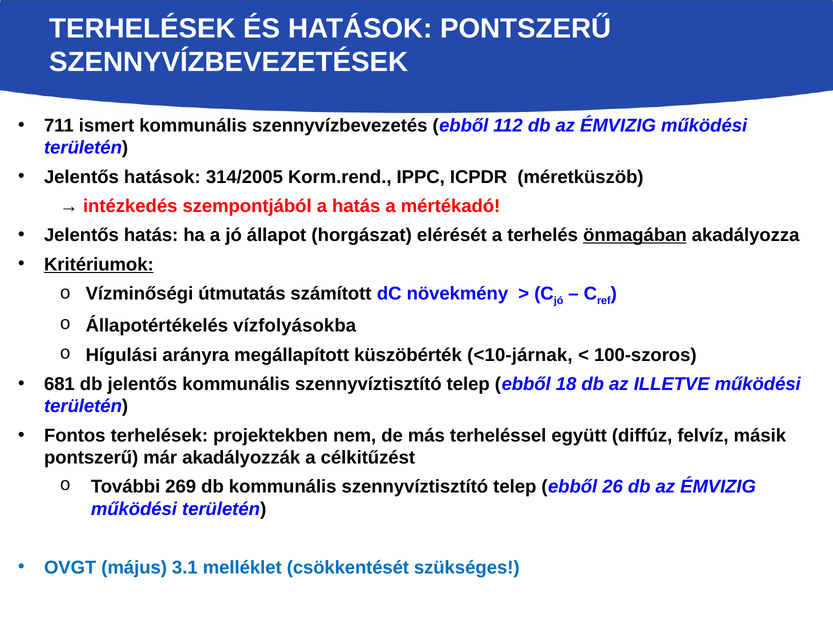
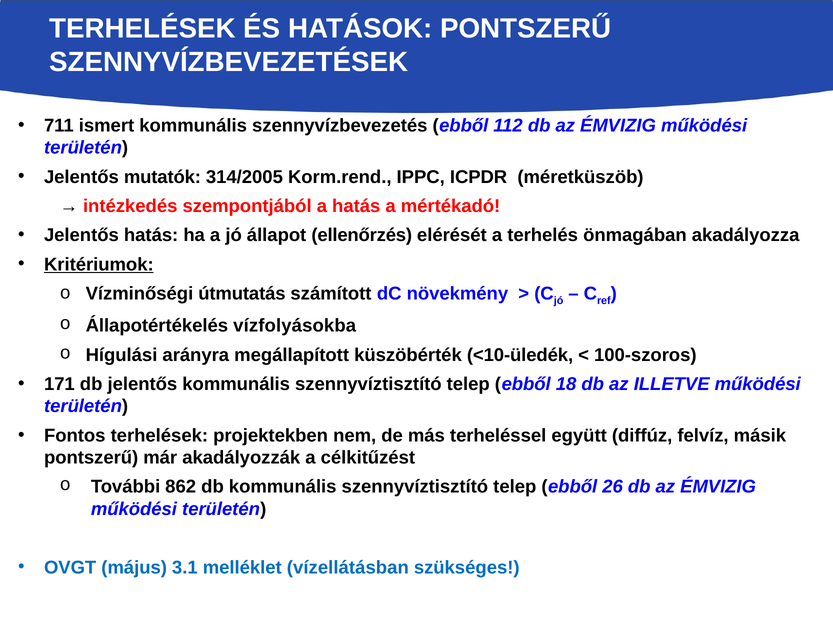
Jelentős hatások: hatások -> mutatók
horgászat: horgászat -> ellenőrzés
önmagában underline: present -> none
<10-járnak: <10-járnak -> <10-üledék
681: 681 -> 171
269: 269 -> 862
csökkentését: csökkentését -> vízellátásban
